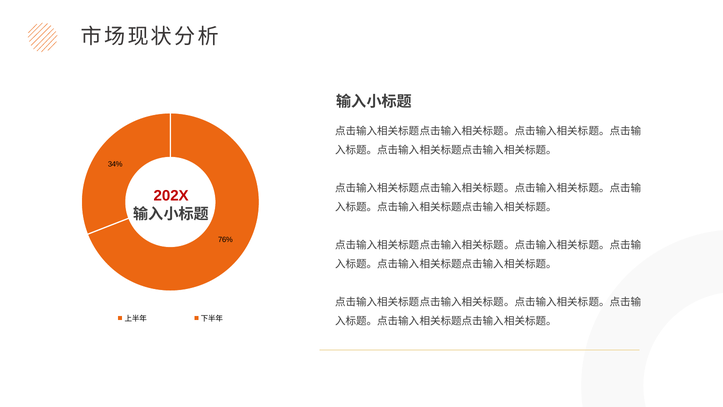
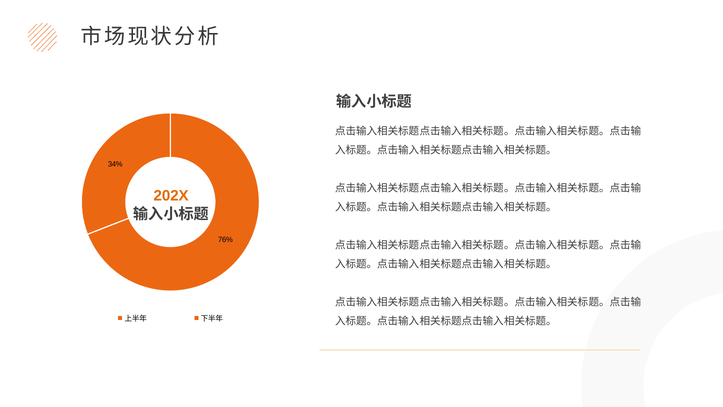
202X colour: red -> orange
